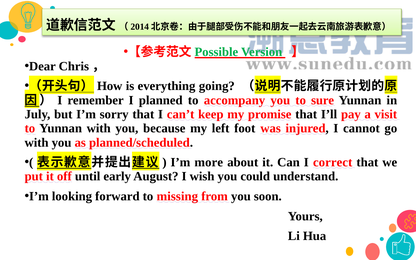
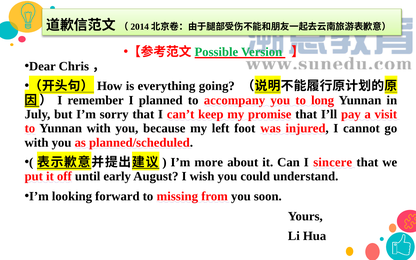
sure: sure -> long
correct: correct -> sincere
